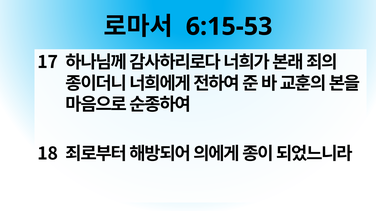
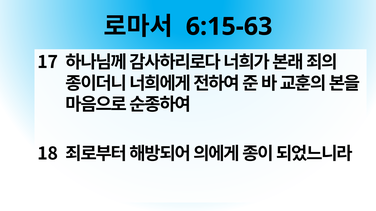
6:15-53: 6:15-53 -> 6:15-63
